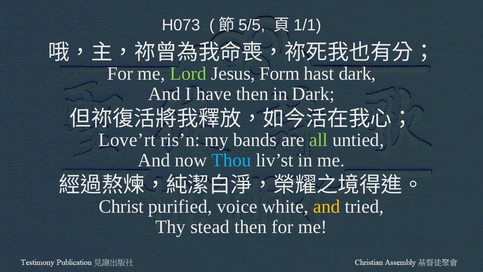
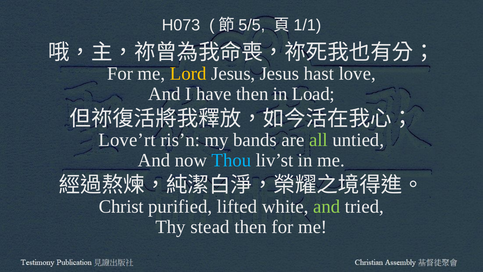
Lord colour: light green -> yellow
Jesus Form: Form -> Jesus
hast dark: dark -> love
in Dark: Dark -> Load
voice: voice -> lifted
and at (327, 206) colour: yellow -> light green
